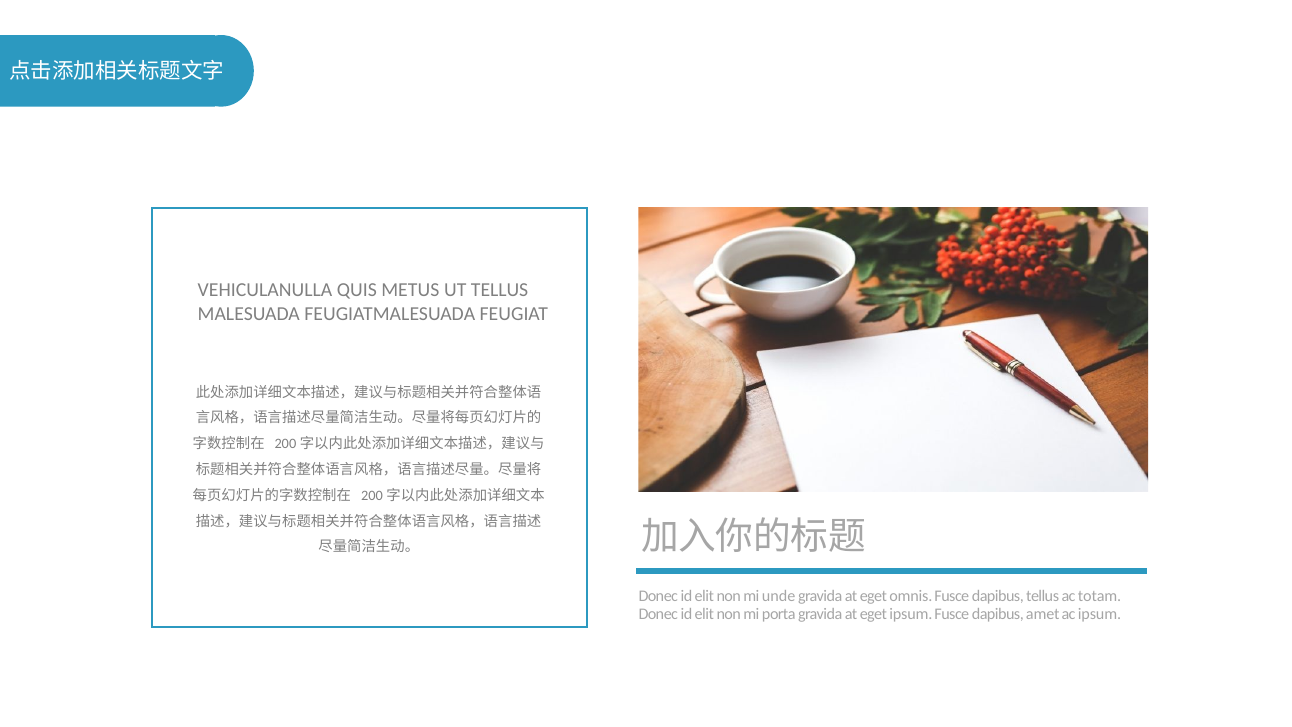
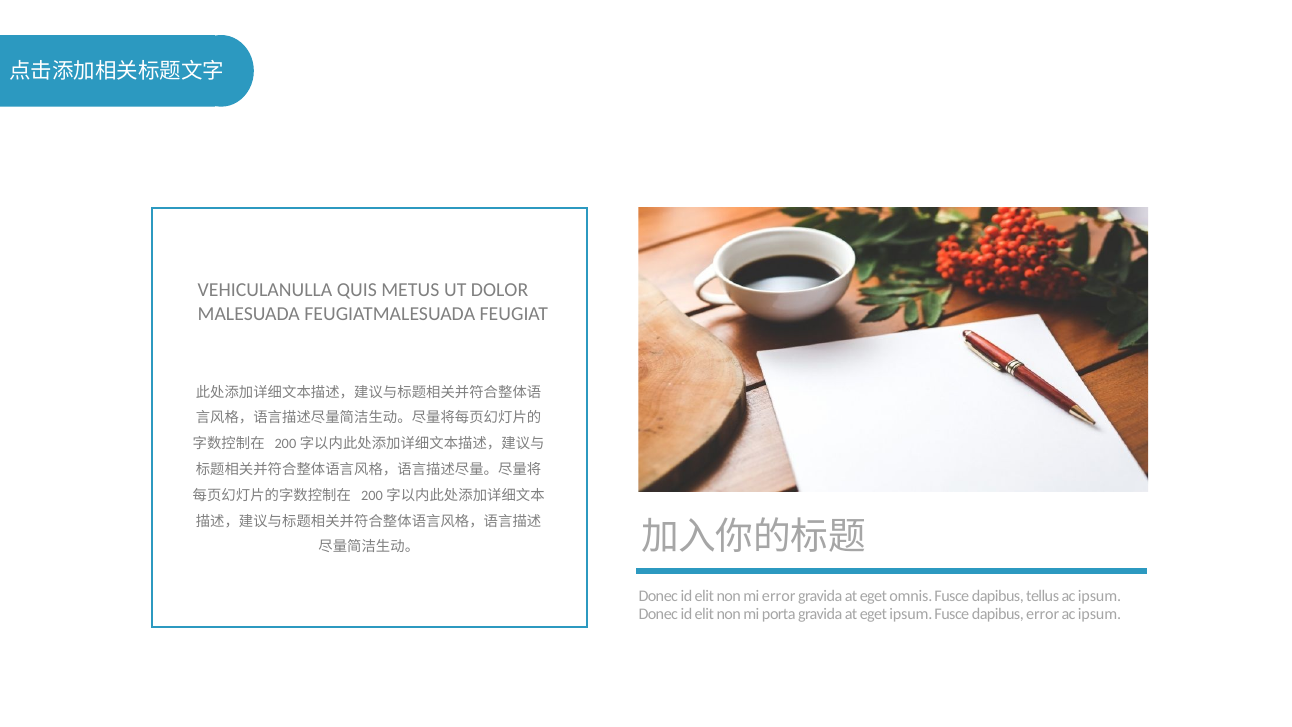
UT TELLUS: TELLUS -> DOLOR
mi unde: unde -> error
tellus ac totam: totam -> ipsum
dapibus amet: amet -> error
